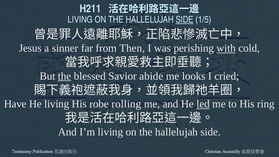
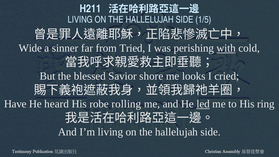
SIDE at (185, 20) underline: present -> none
Jesus: Jesus -> Wide
Then: Then -> Tried
the at (65, 76) underline: present -> none
abide: abide -> shore
He living: living -> heard
